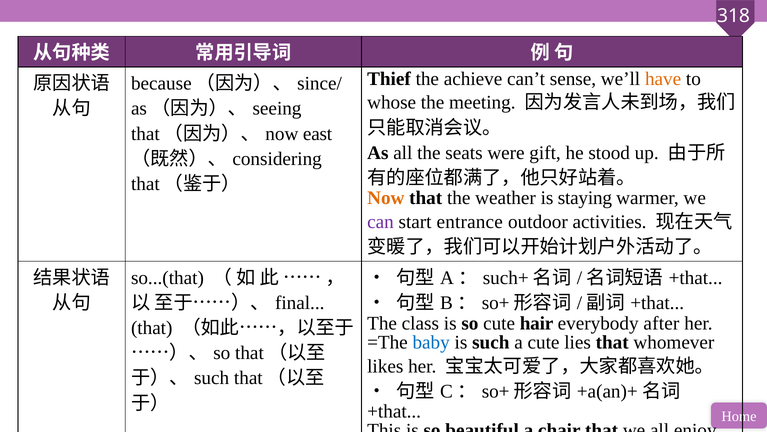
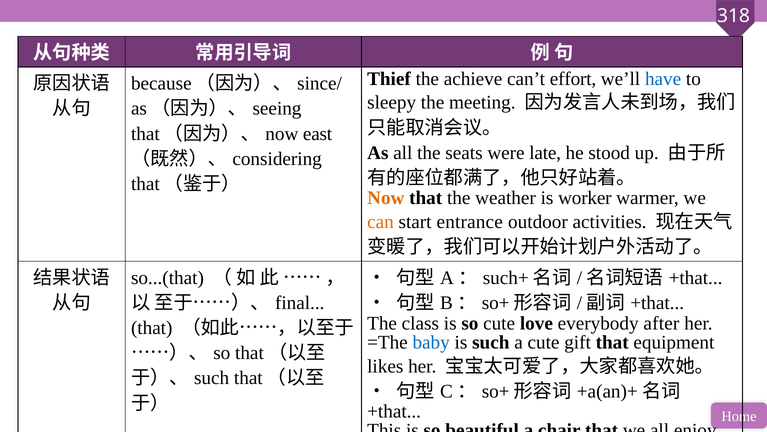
sense: sense -> effort
have colour: orange -> blue
whose: whose -> sleepy
gift: gift -> late
staying: staying -> worker
can colour: purple -> orange
hair: hair -> love
lies: lies -> gift
whomever: whomever -> equipment
